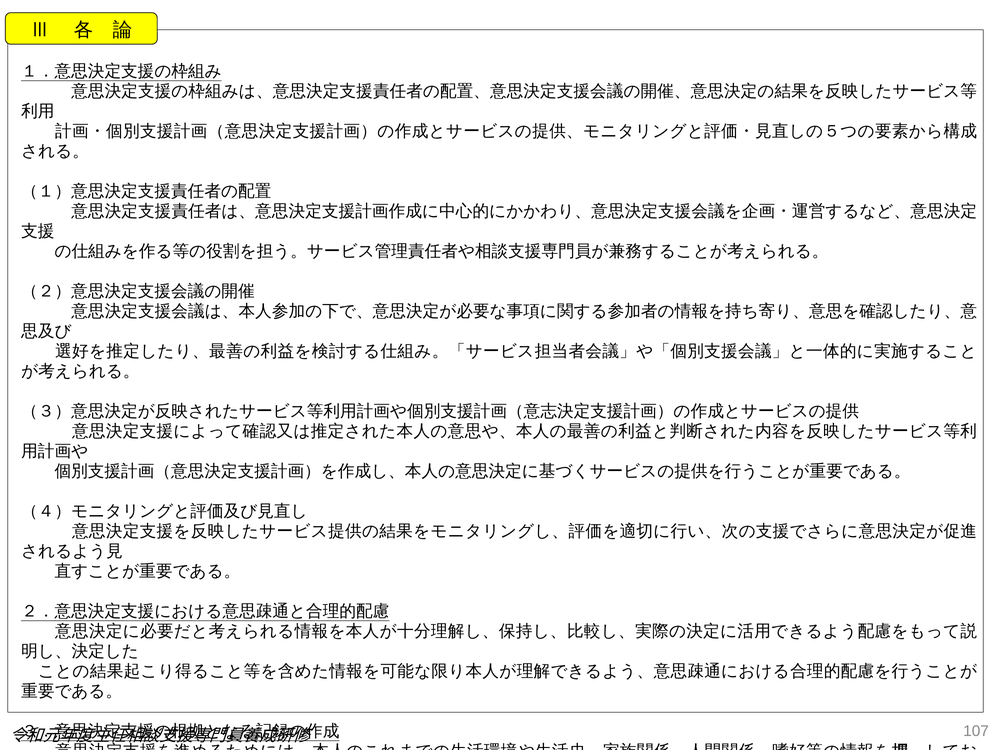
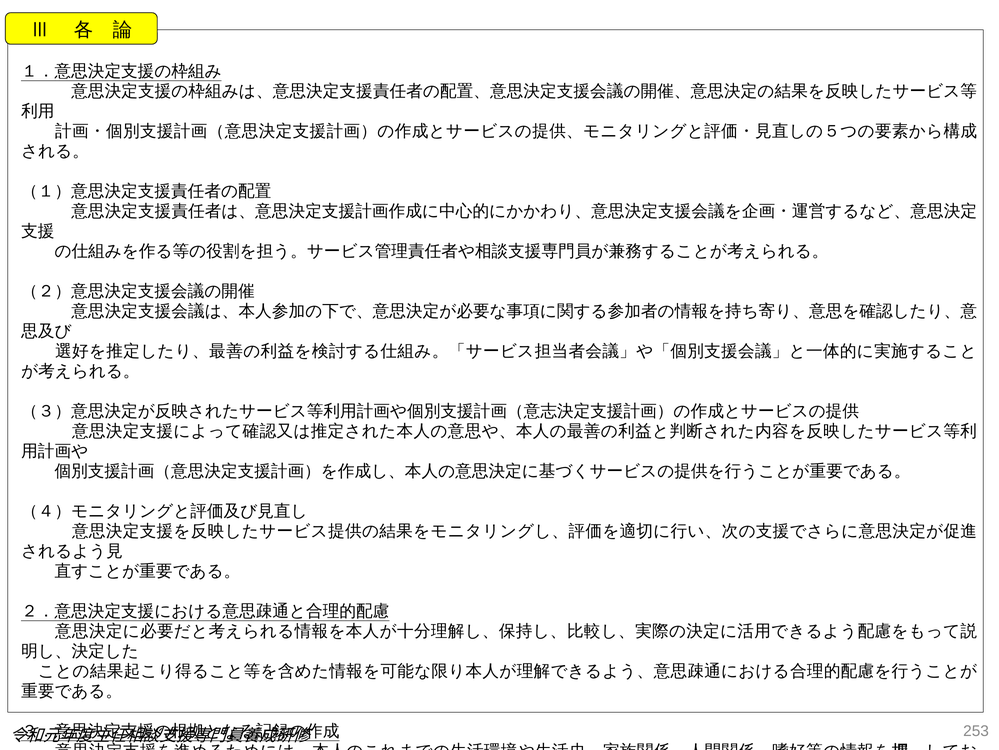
107: 107 -> 253
